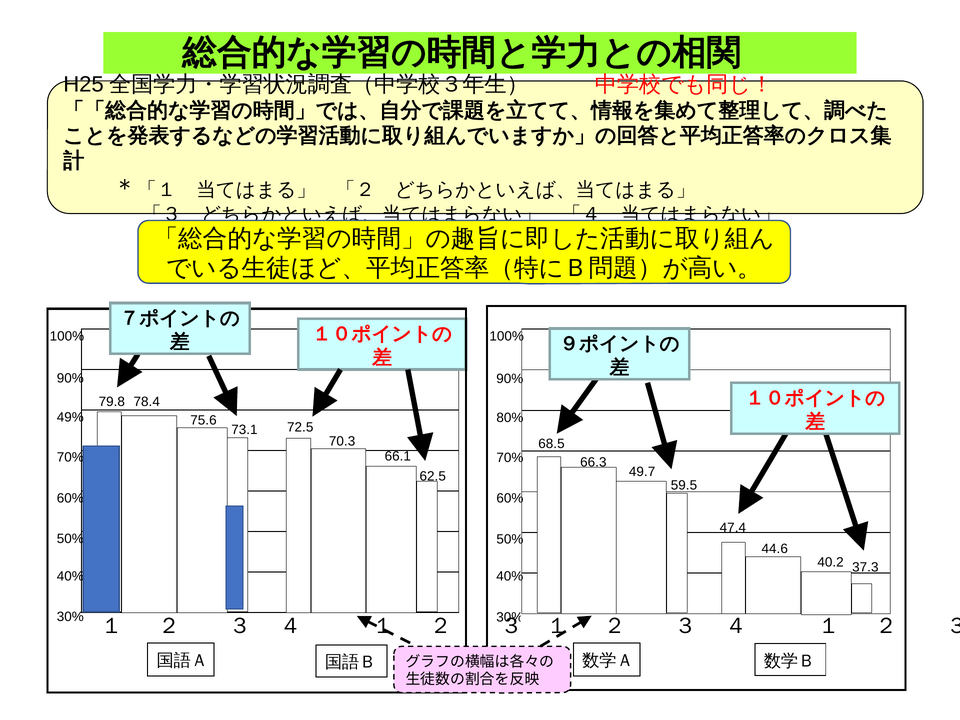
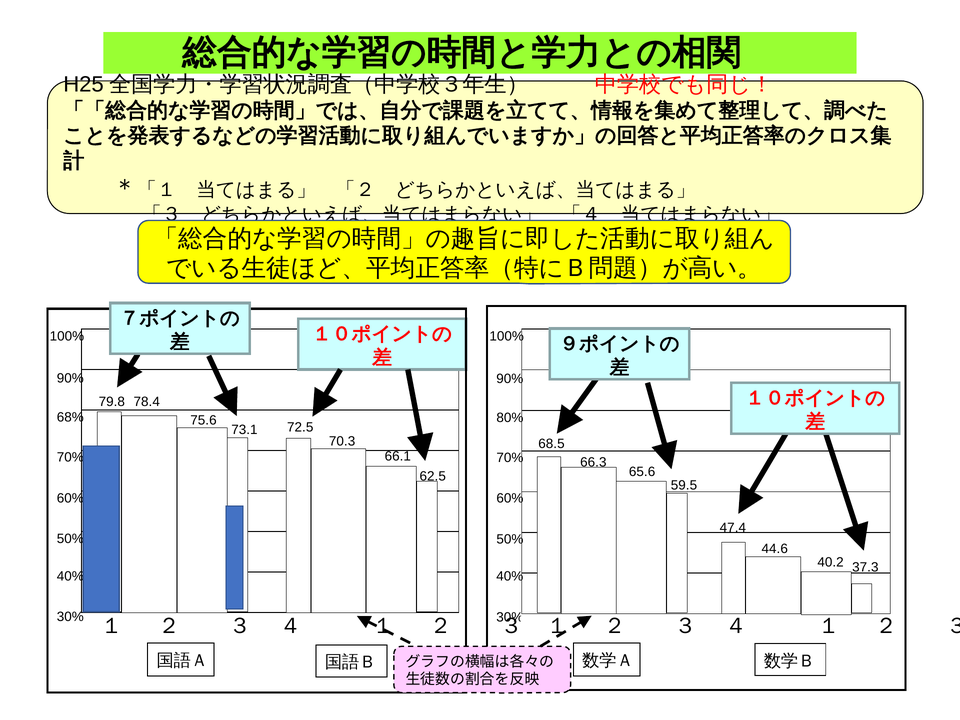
49%: 49% -> 68%
49.7: 49.7 -> 65.6
